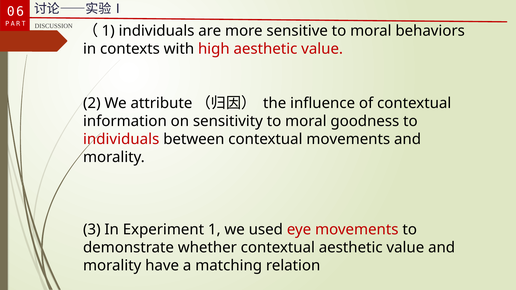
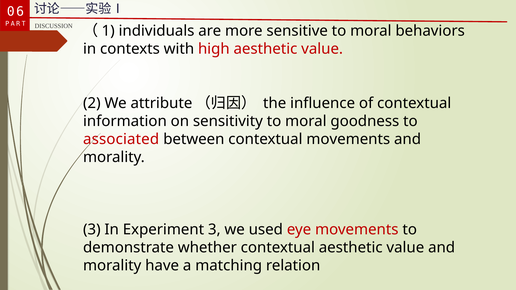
individuals at (121, 139): individuals -> associated
Experiment 1: 1 -> 3
